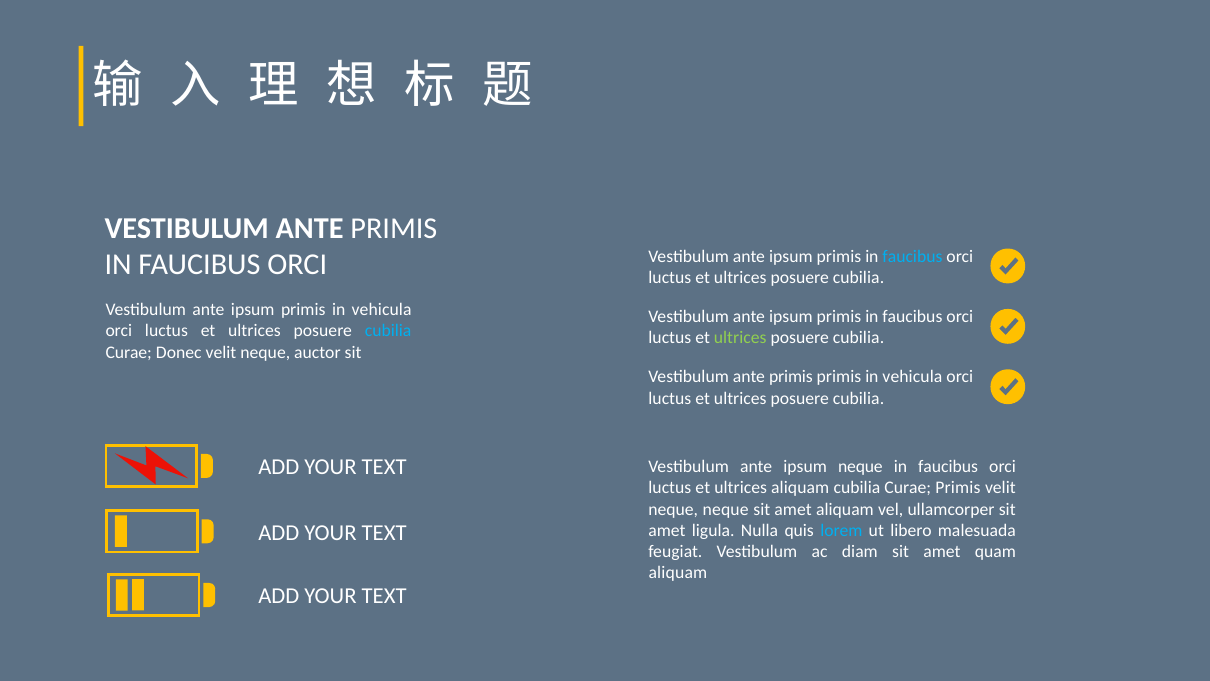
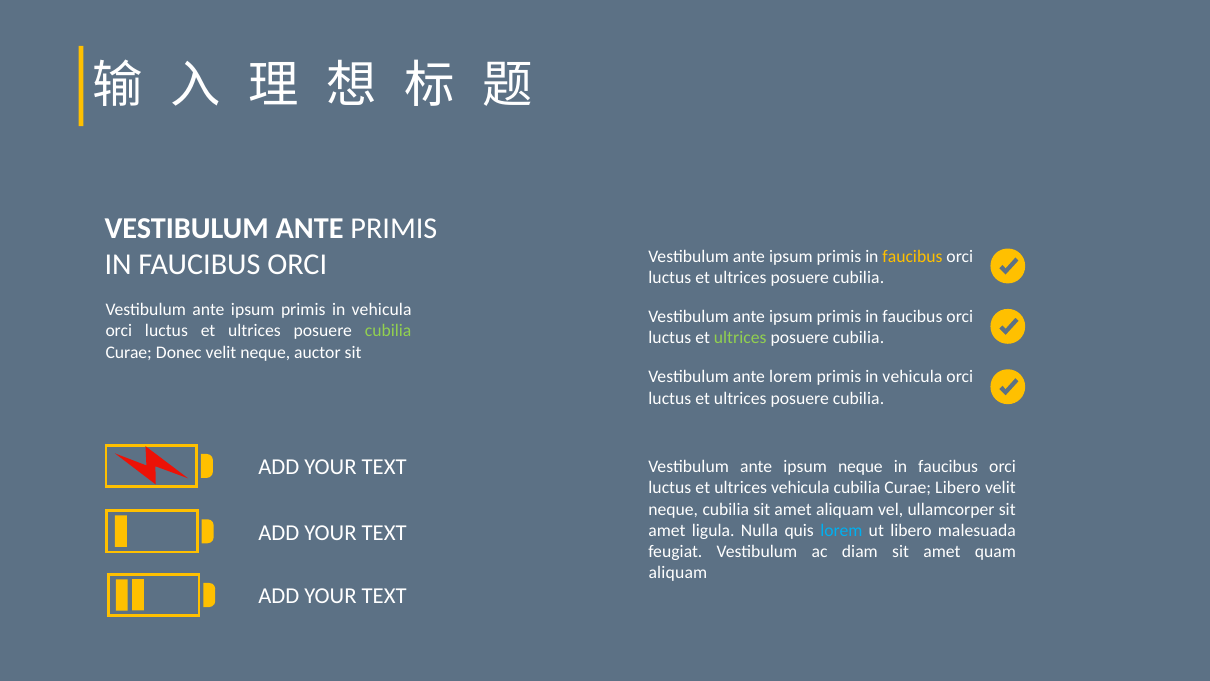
faucibus at (912, 256) colour: light blue -> yellow
cubilia at (388, 331) colour: light blue -> light green
primis at (791, 377): primis -> lorem
ultrices aliquam: aliquam -> vehicula
Curae Primis: Primis -> Libero
neque neque: neque -> cubilia
